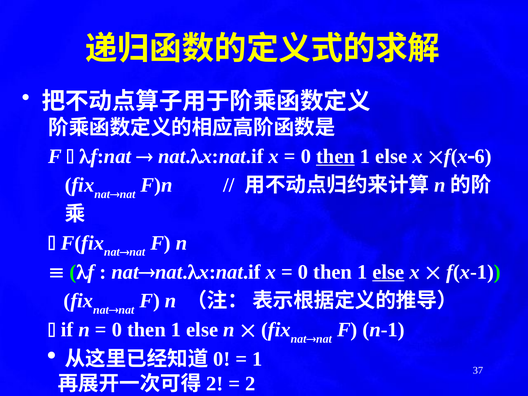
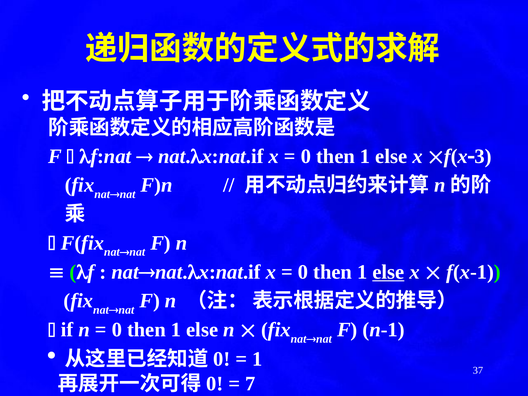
then at (335, 156) underline: present -> none
6: 6 -> 3
2 at (215, 384): 2 -> 0
2 at (250, 384): 2 -> 7
